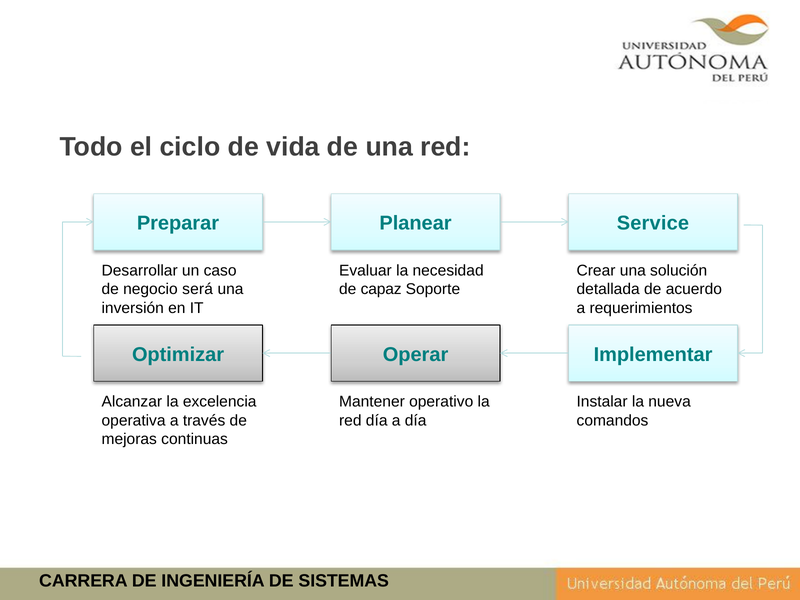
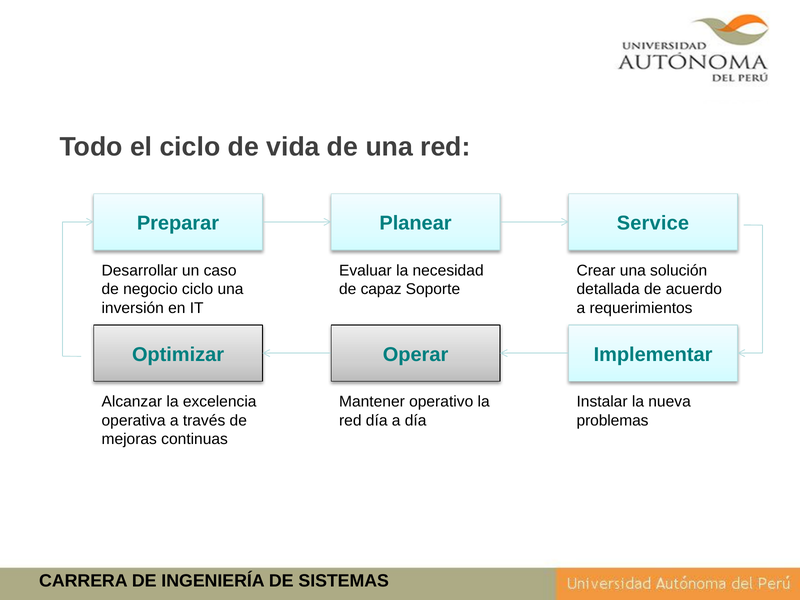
negocio será: será -> ciclo
comandos: comandos -> problemas
